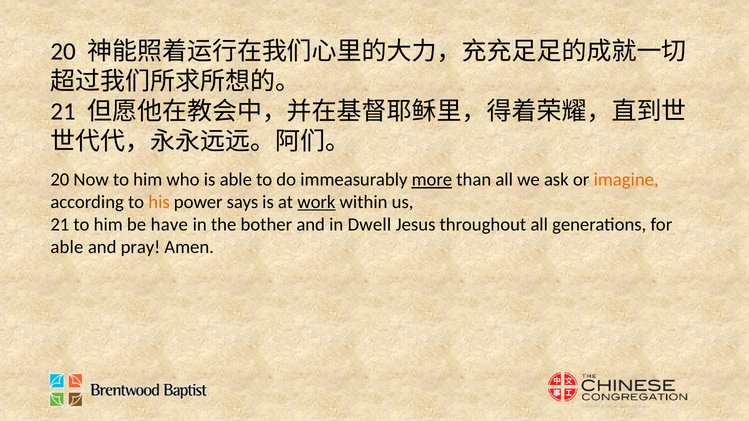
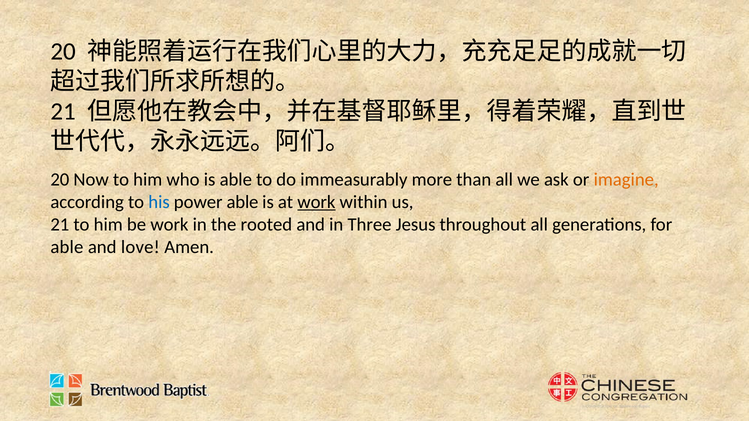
more underline: present -> none
his colour: orange -> blue
power says: says -> able
be have: have -> work
bother: bother -> rooted
Dwell: Dwell -> Three
pray: pray -> love
